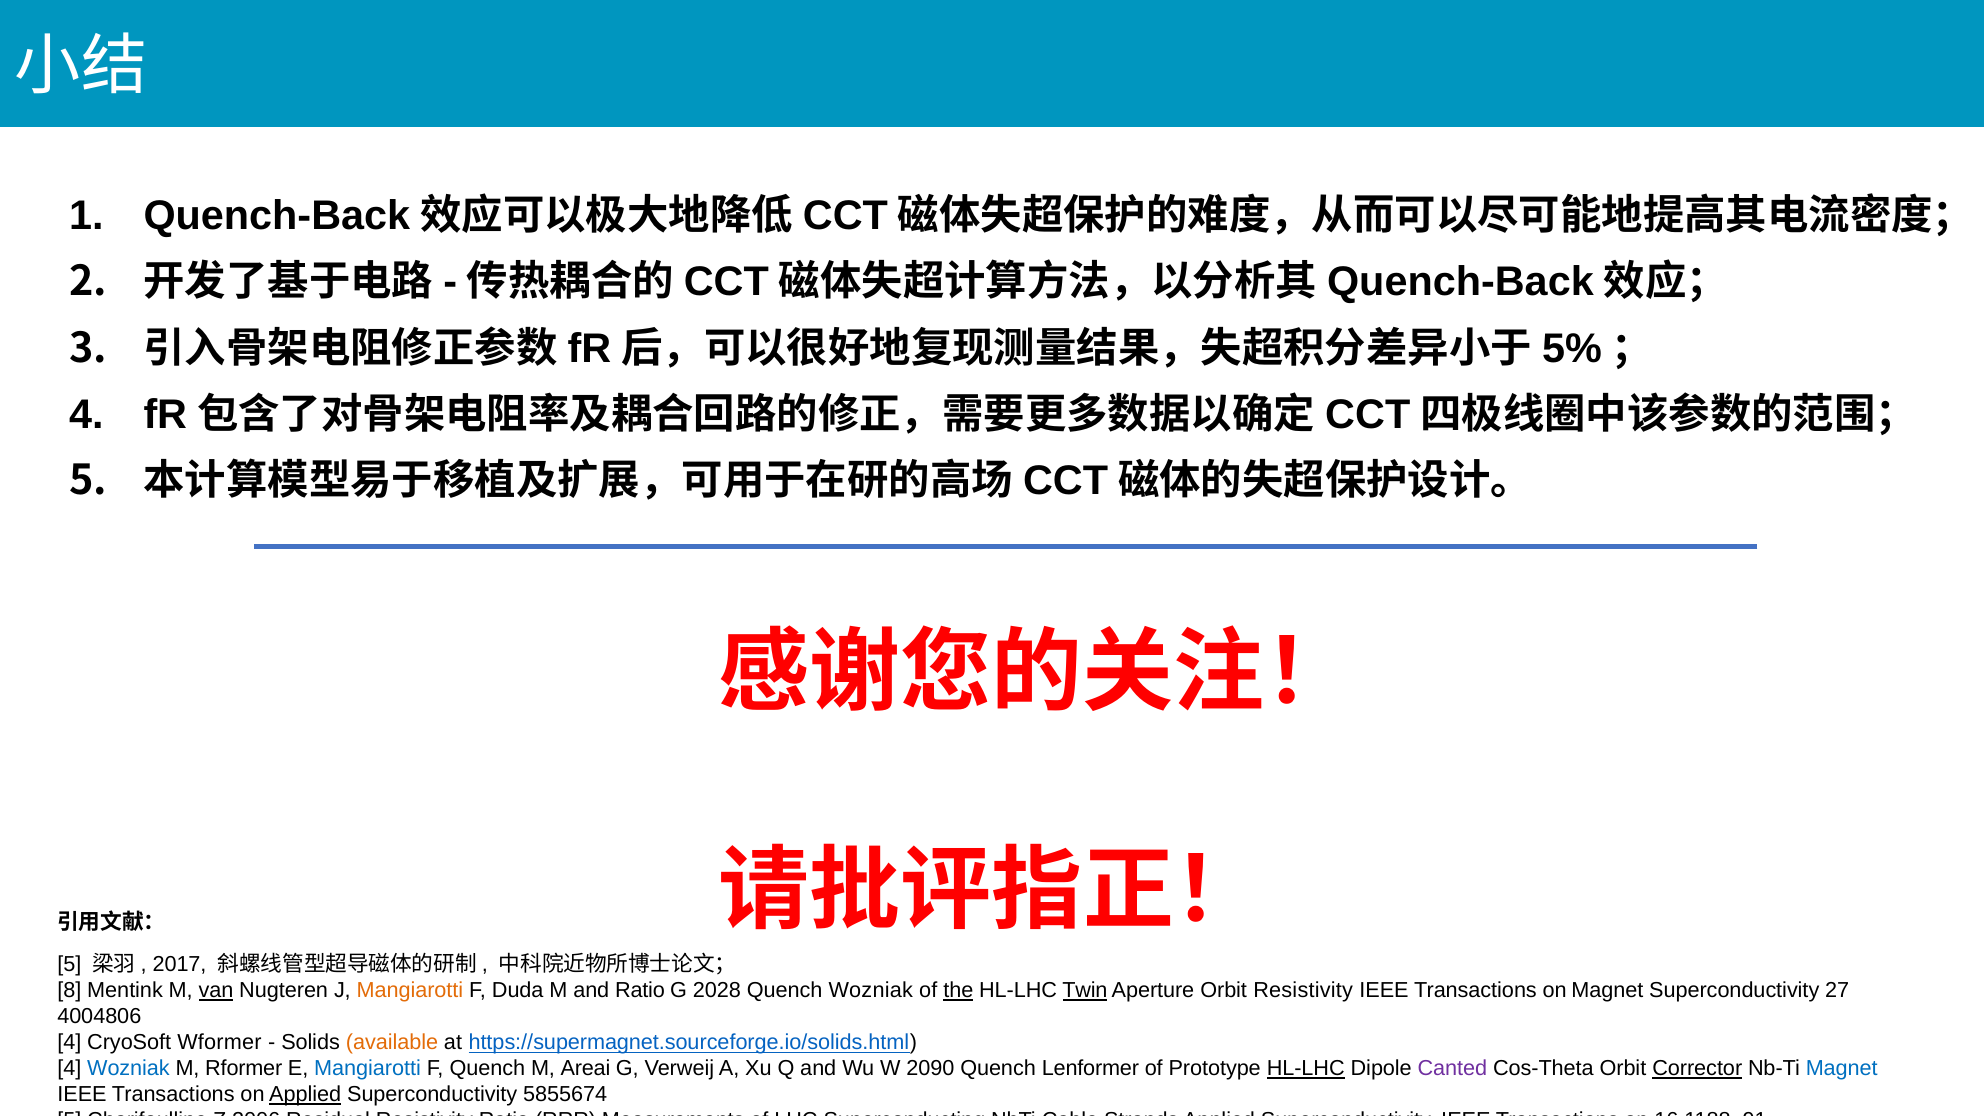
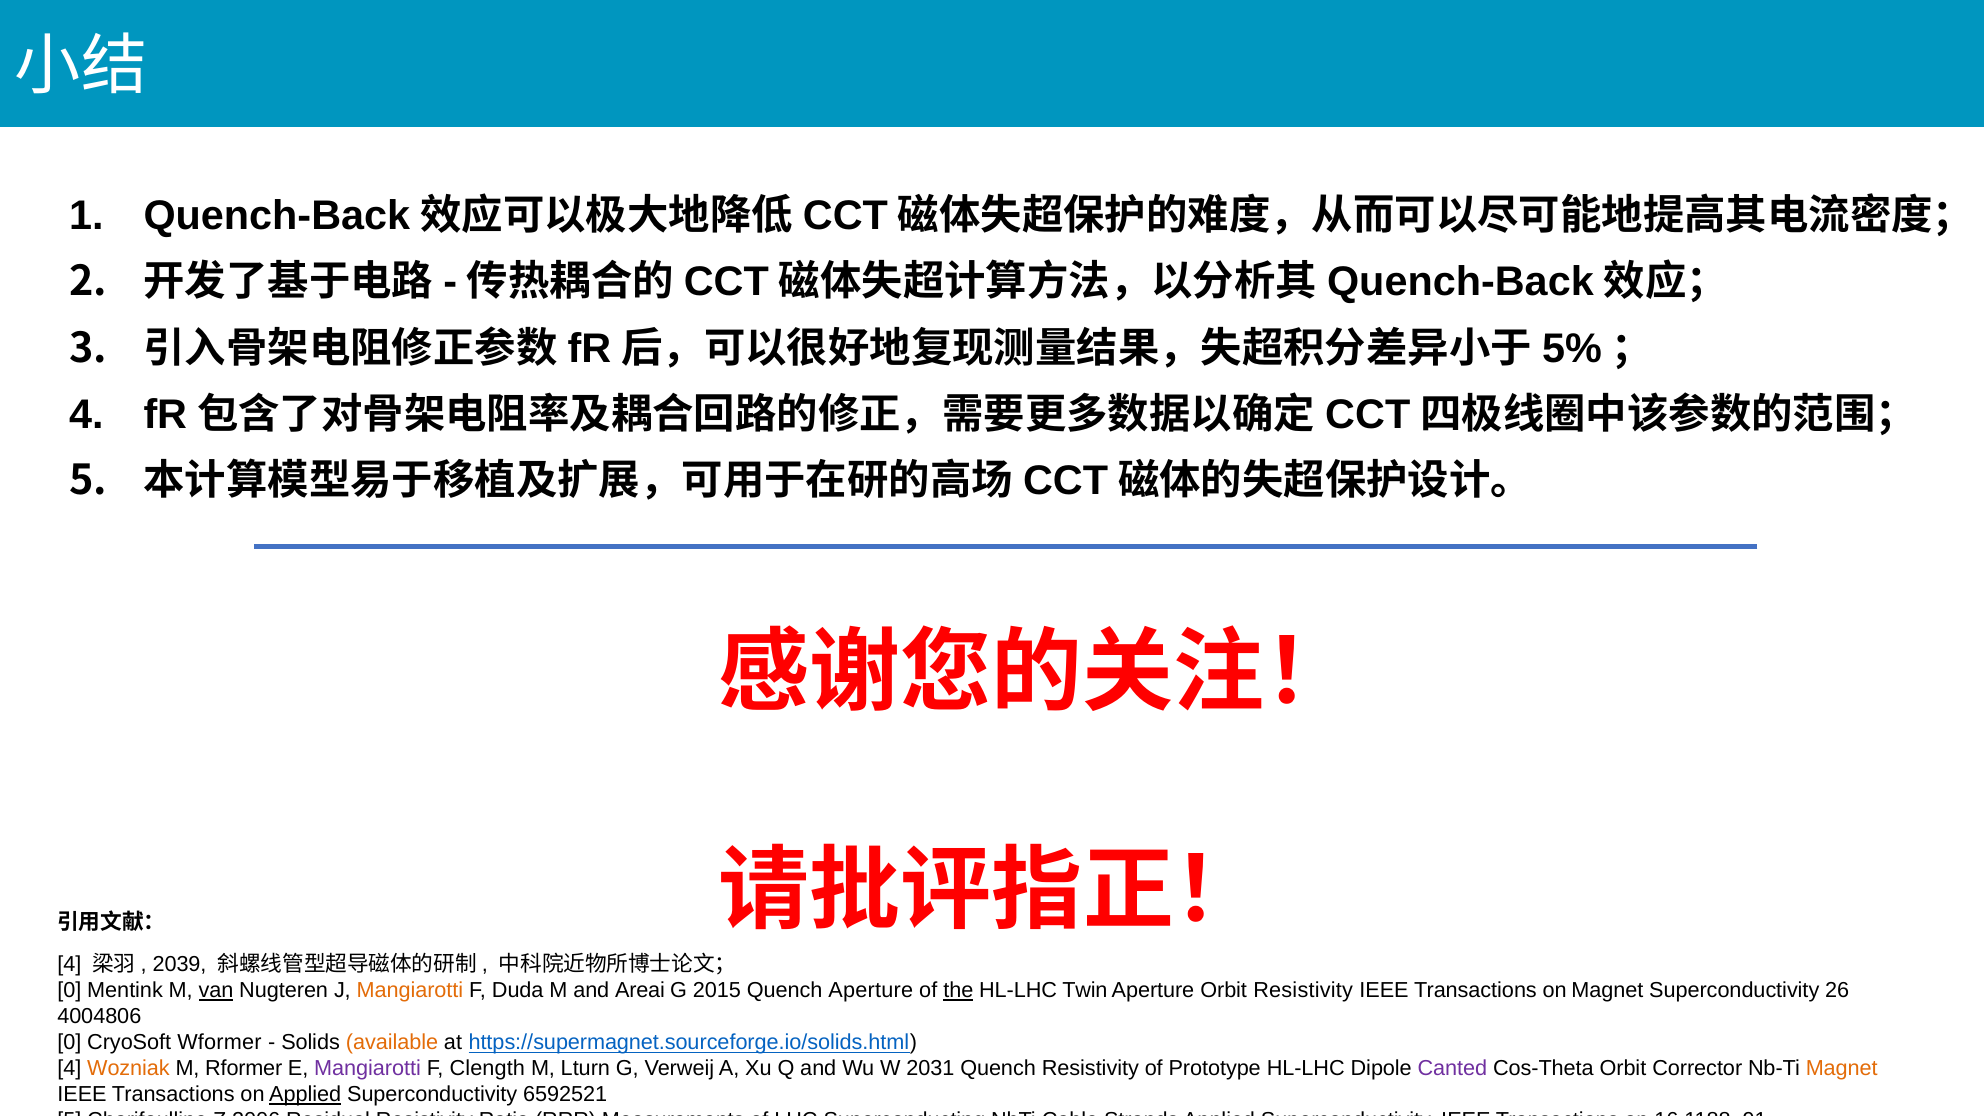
5 at (69, 965): 5 -> 4
2017: 2017 -> 2039
8 at (69, 991): 8 -> 0
and Ratio: Ratio -> Areai
2028: 2028 -> 2015
Quench Wozniak: Wozniak -> Aperture
Twin underline: present -> none
27: 27 -> 26
4 at (69, 1043): 4 -> 0
Wozniak at (128, 1069) colour: blue -> orange
Mangiarotti at (368, 1069) colour: blue -> purple
F Quench: Quench -> Clength
Areai: Areai -> Lturn
2090: 2090 -> 2031
Quench Lenformer: Lenformer -> Resistivity
HL-LHC at (1306, 1069) underline: present -> none
Corrector underline: present -> none
Magnet at (1842, 1069) colour: blue -> orange
5855674: 5855674 -> 6592521
